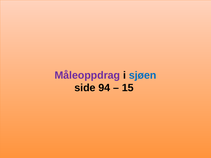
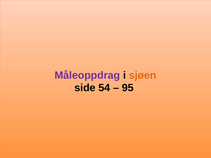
sjøen colour: blue -> orange
94: 94 -> 54
15: 15 -> 95
